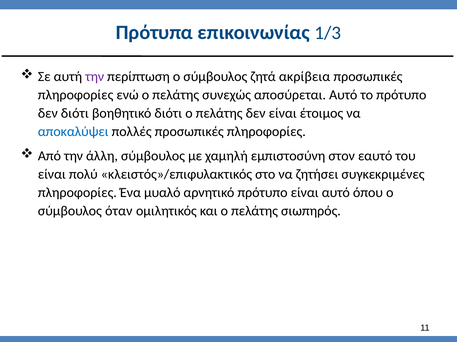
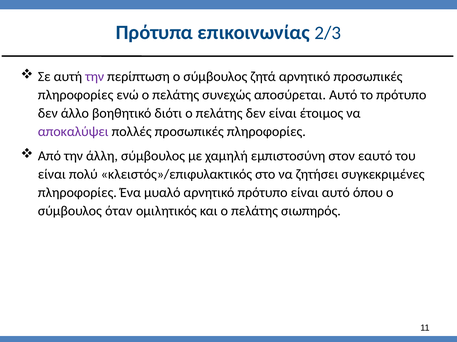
1/3: 1/3 -> 2/3
ζητά ακρίβεια: ακρίβεια -> αρνητικό
δεν διότι: διότι -> άλλο
αποκαλύψει colour: blue -> purple
